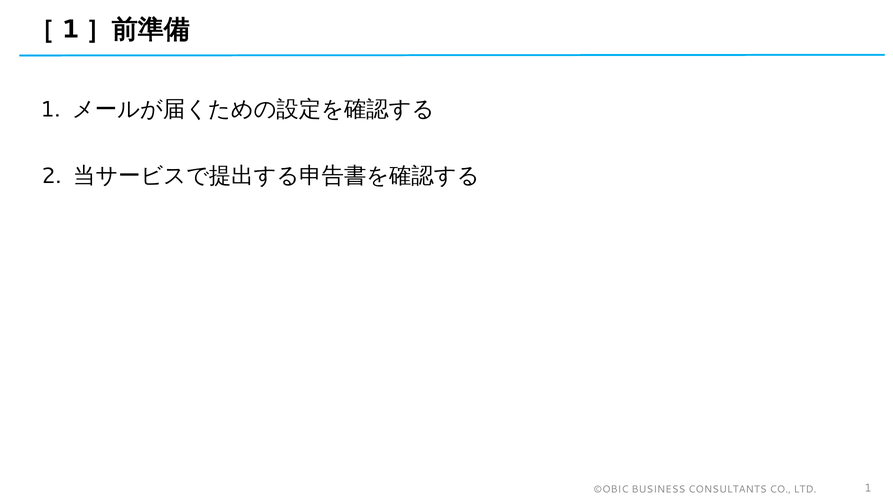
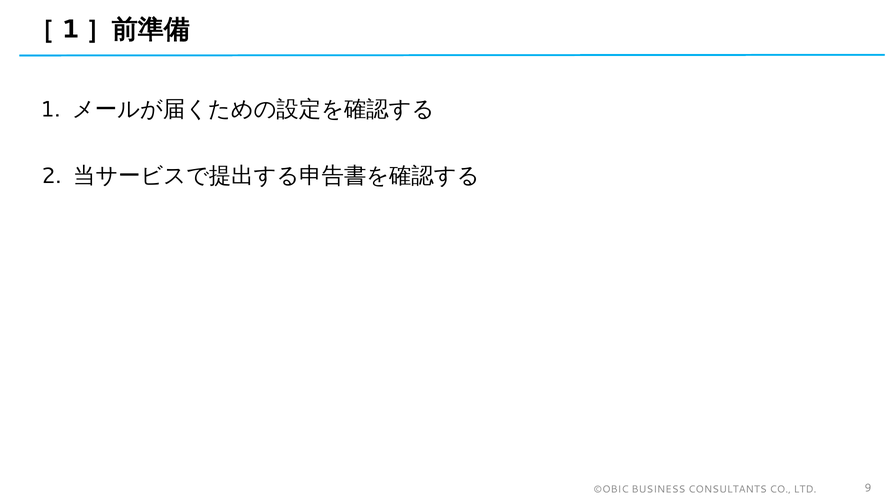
LTD 1: 1 -> 9
